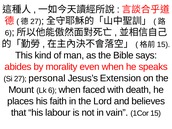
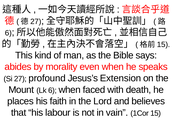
personal: personal -> profound
